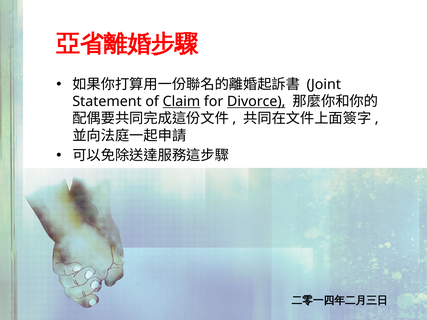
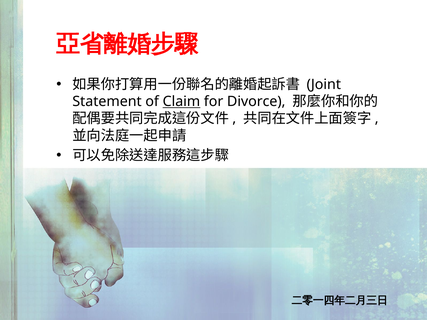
Divorce underline: present -> none
